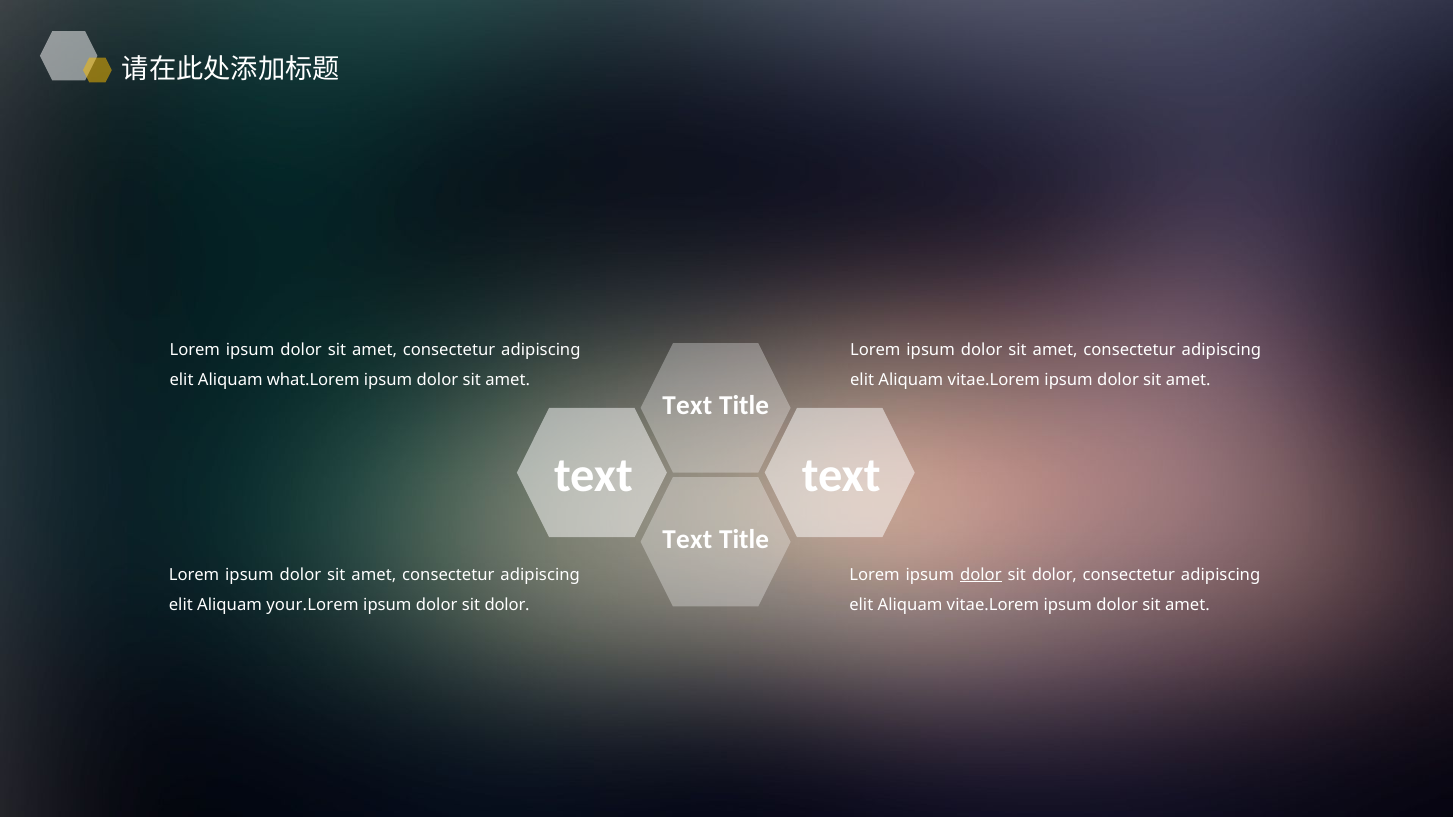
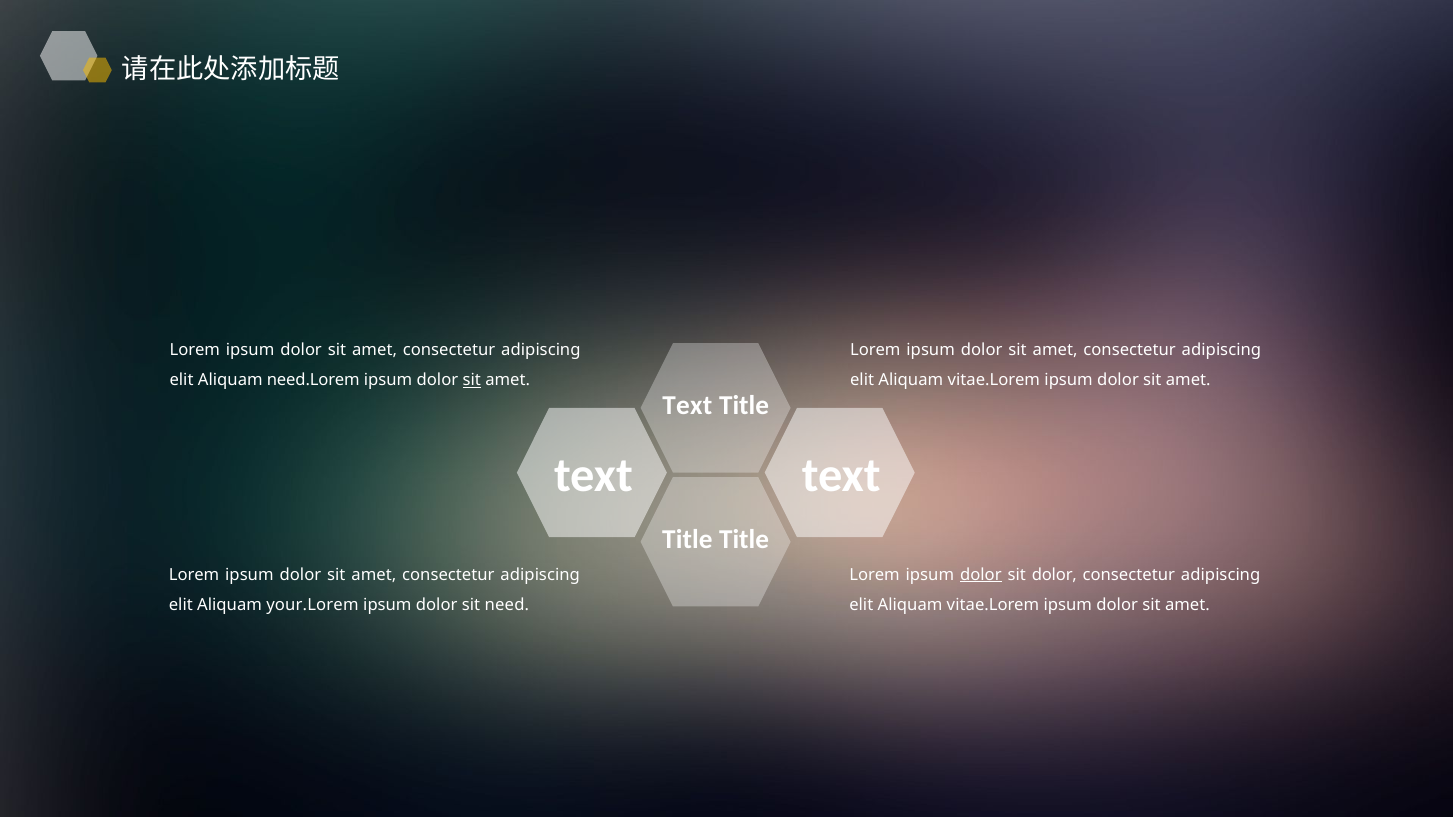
what.Lorem: what.Lorem -> need.Lorem
sit at (472, 380) underline: none -> present
Text at (687, 539): Text -> Title
dolor at (507, 605): dolor -> need
